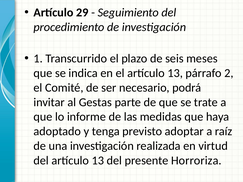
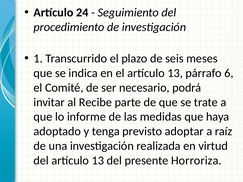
29: 29 -> 24
2: 2 -> 6
Gestas: Gestas -> Recibe
